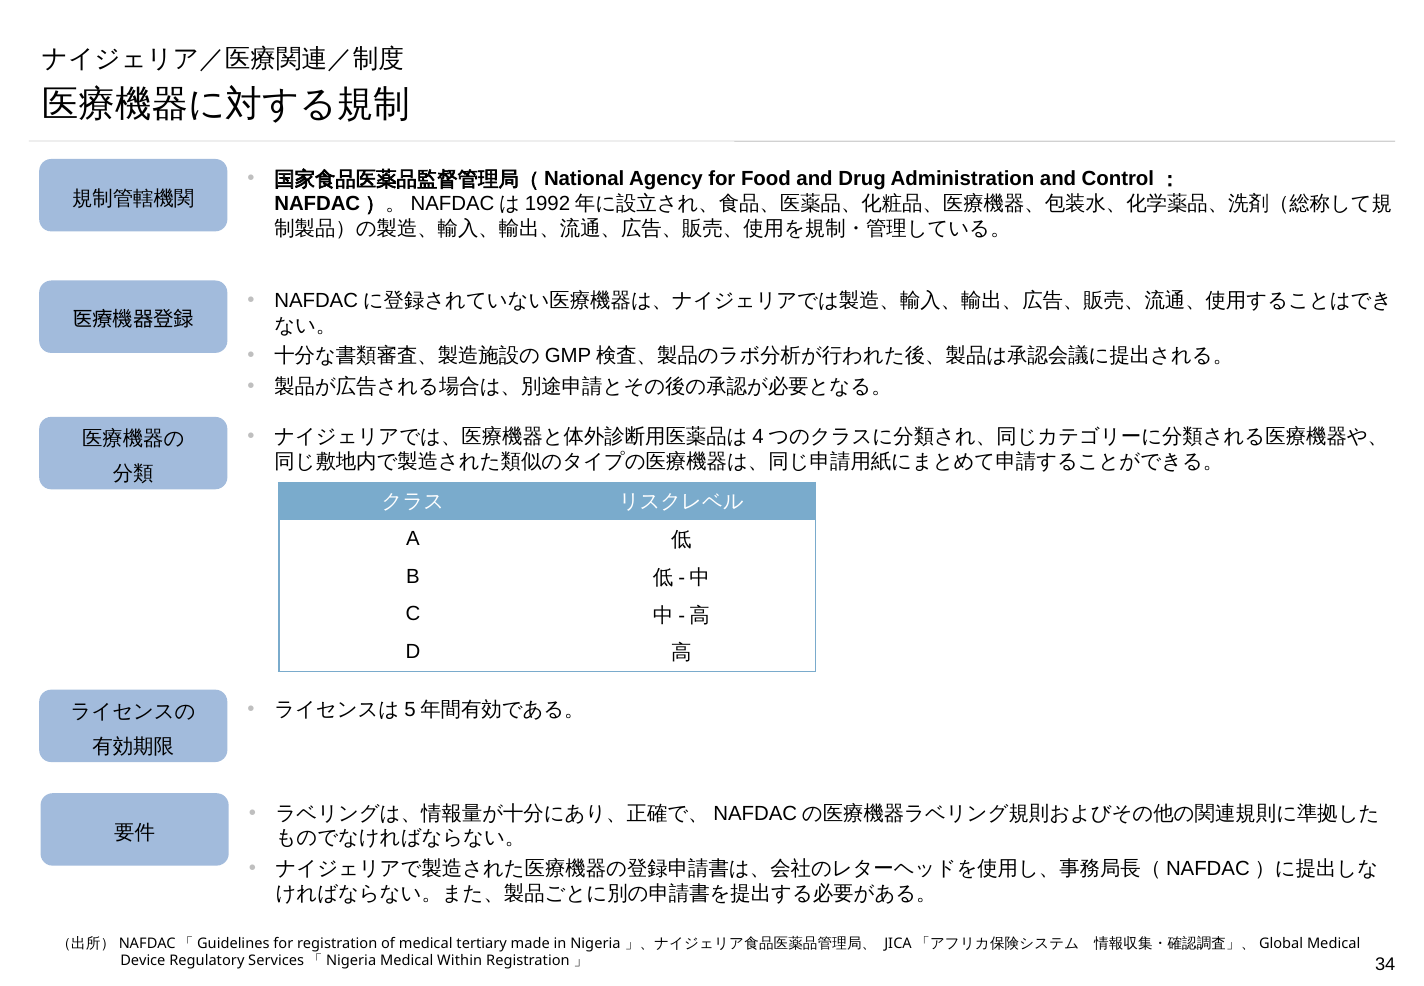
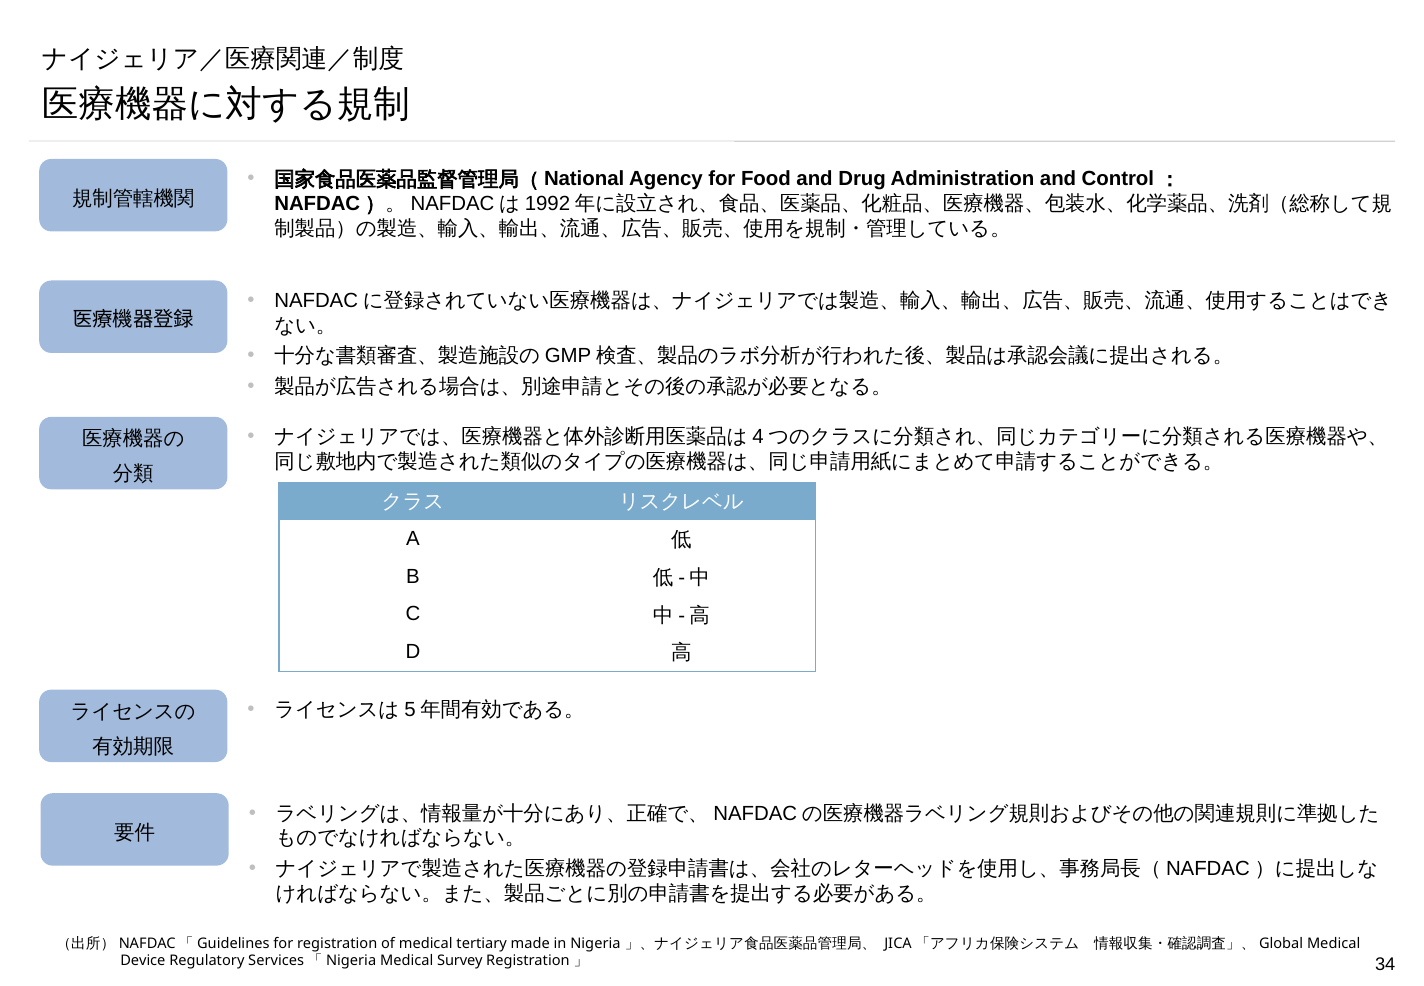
Within: Within -> Survey
